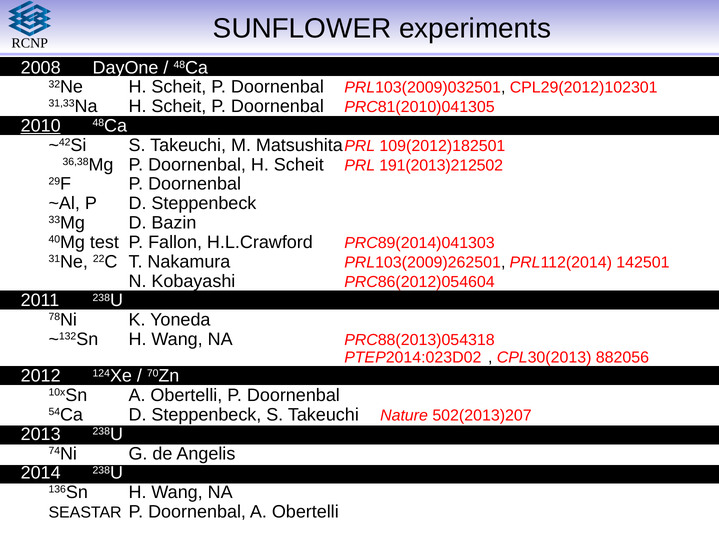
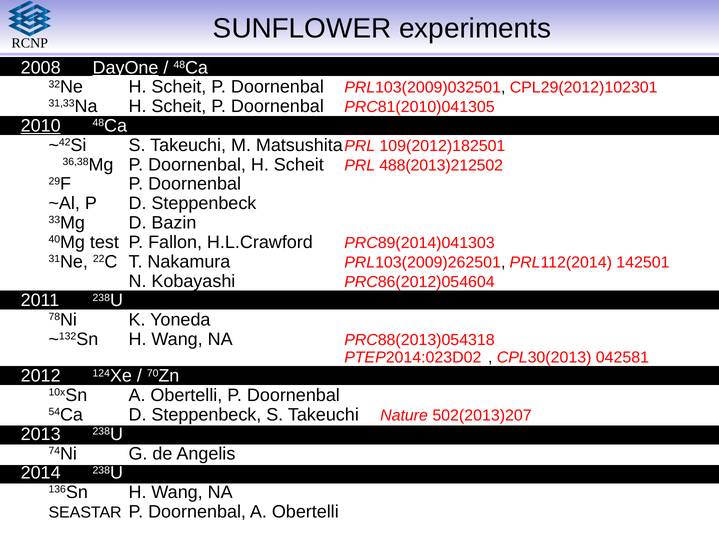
DayOne underline: none -> present
191(2013)212502: 191(2013)212502 -> 488(2013)212502
882056: 882056 -> 042581
